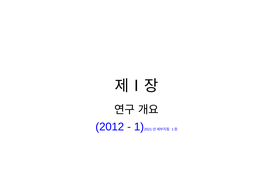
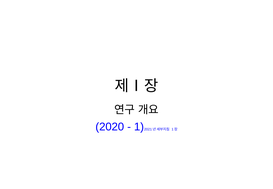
2012: 2012 -> 2020
